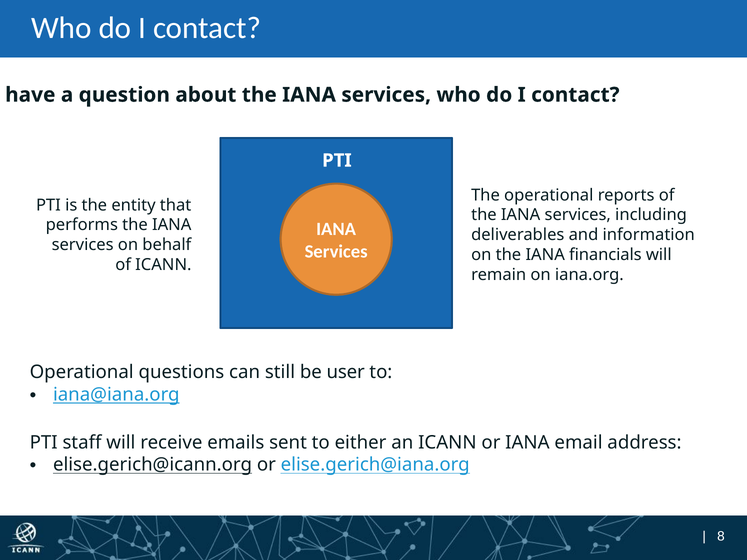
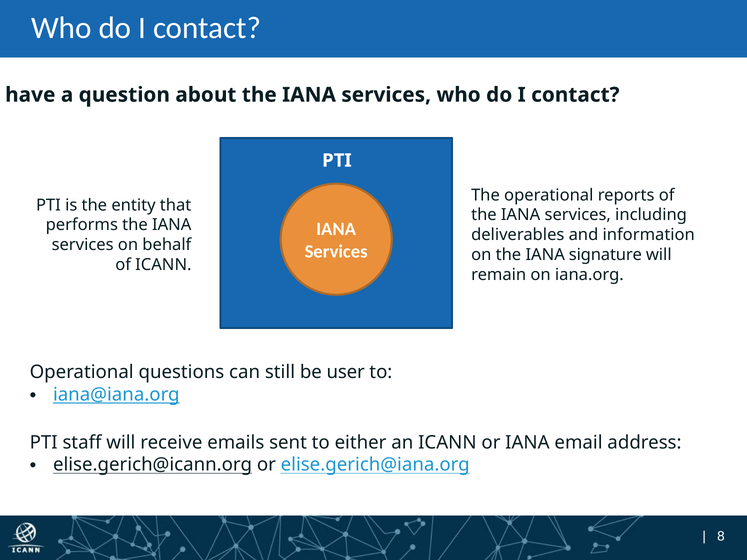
financials: financials -> signature
